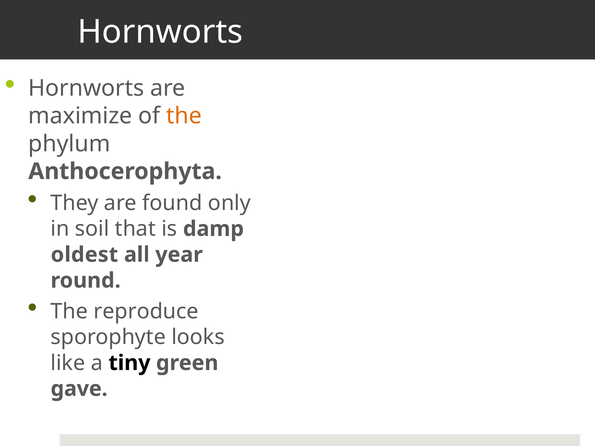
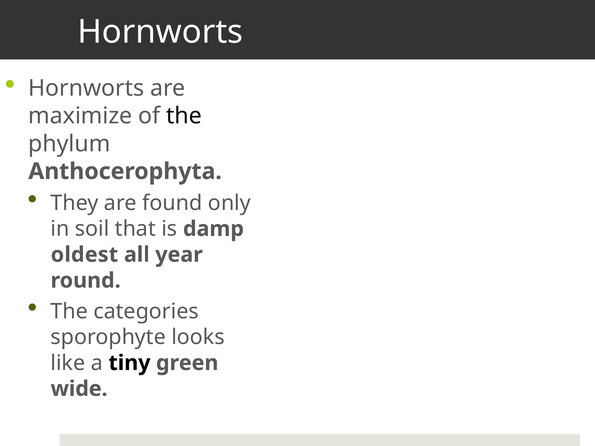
the at (184, 116) colour: orange -> black
reproduce: reproduce -> categories
gave: gave -> wide
